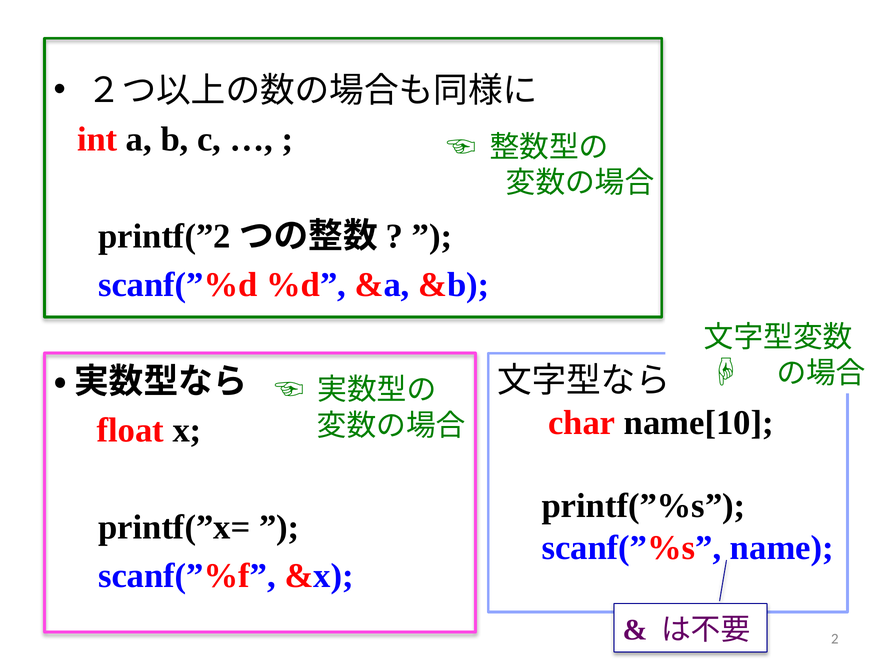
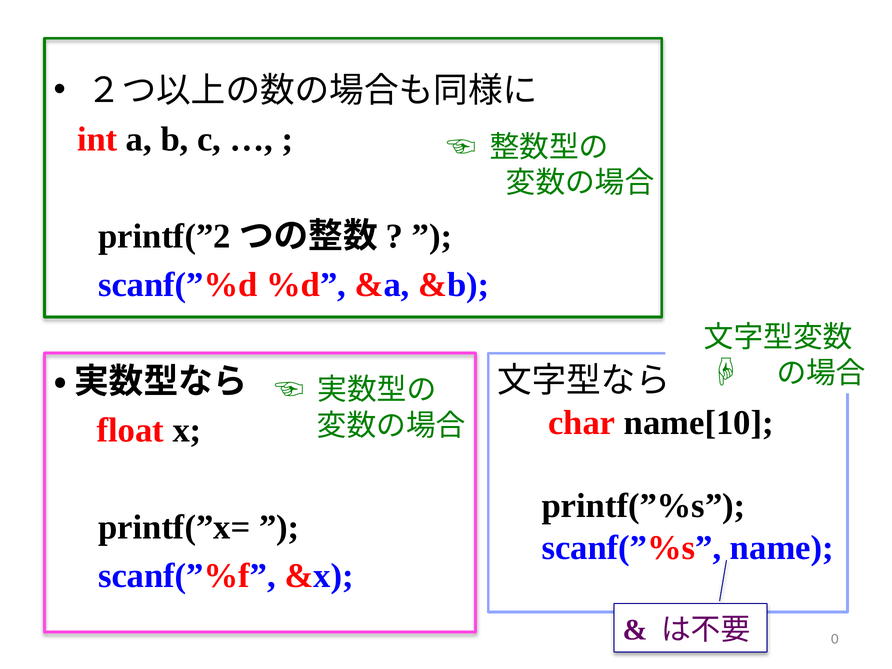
2: 2 -> 0
